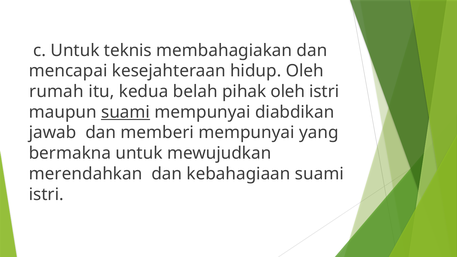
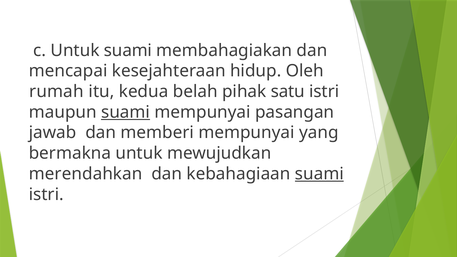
Untuk teknis: teknis -> suami
pihak oleh: oleh -> satu
diabdikan: diabdikan -> pasangan
suami at (319, 174) underline: none -> present
